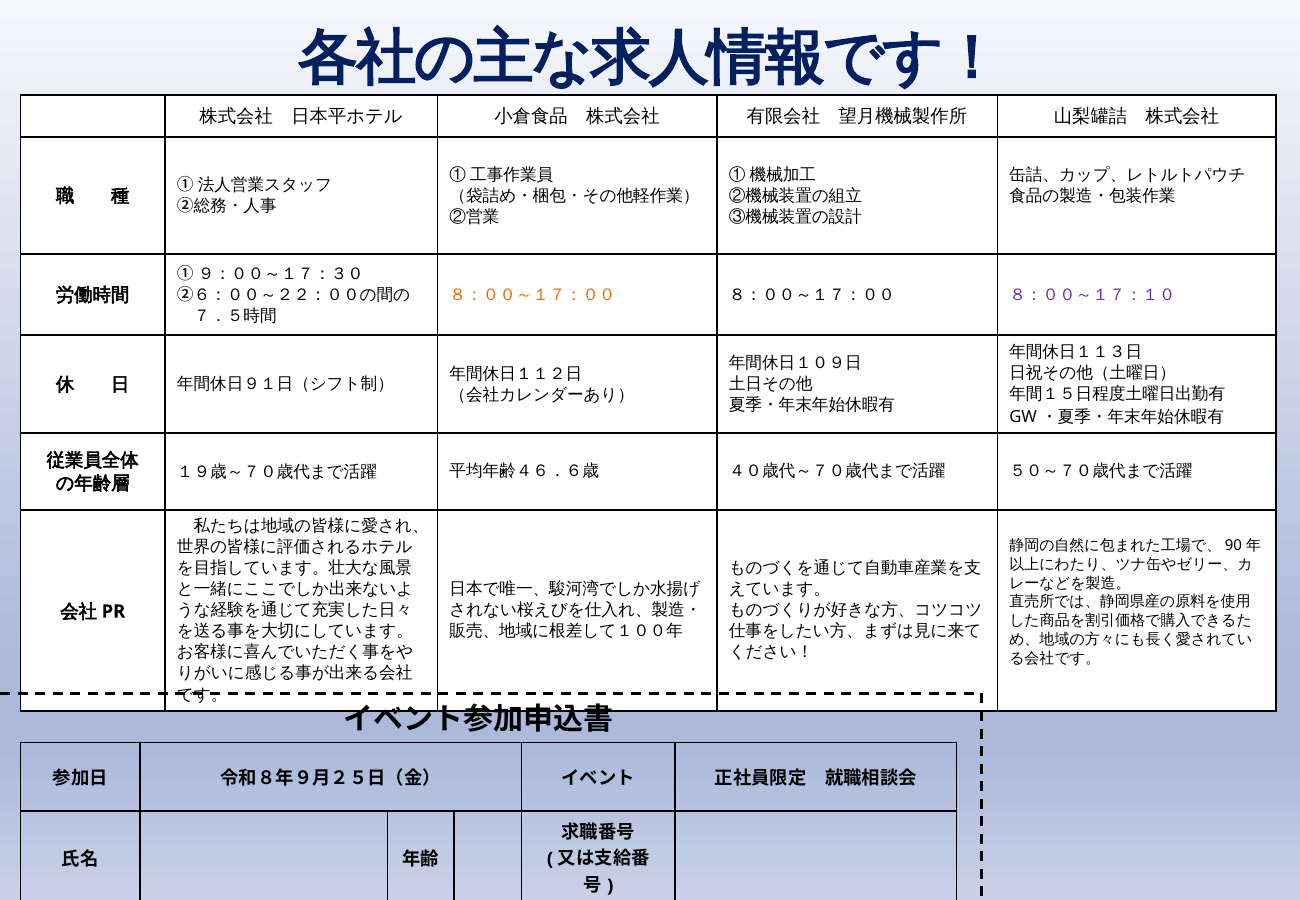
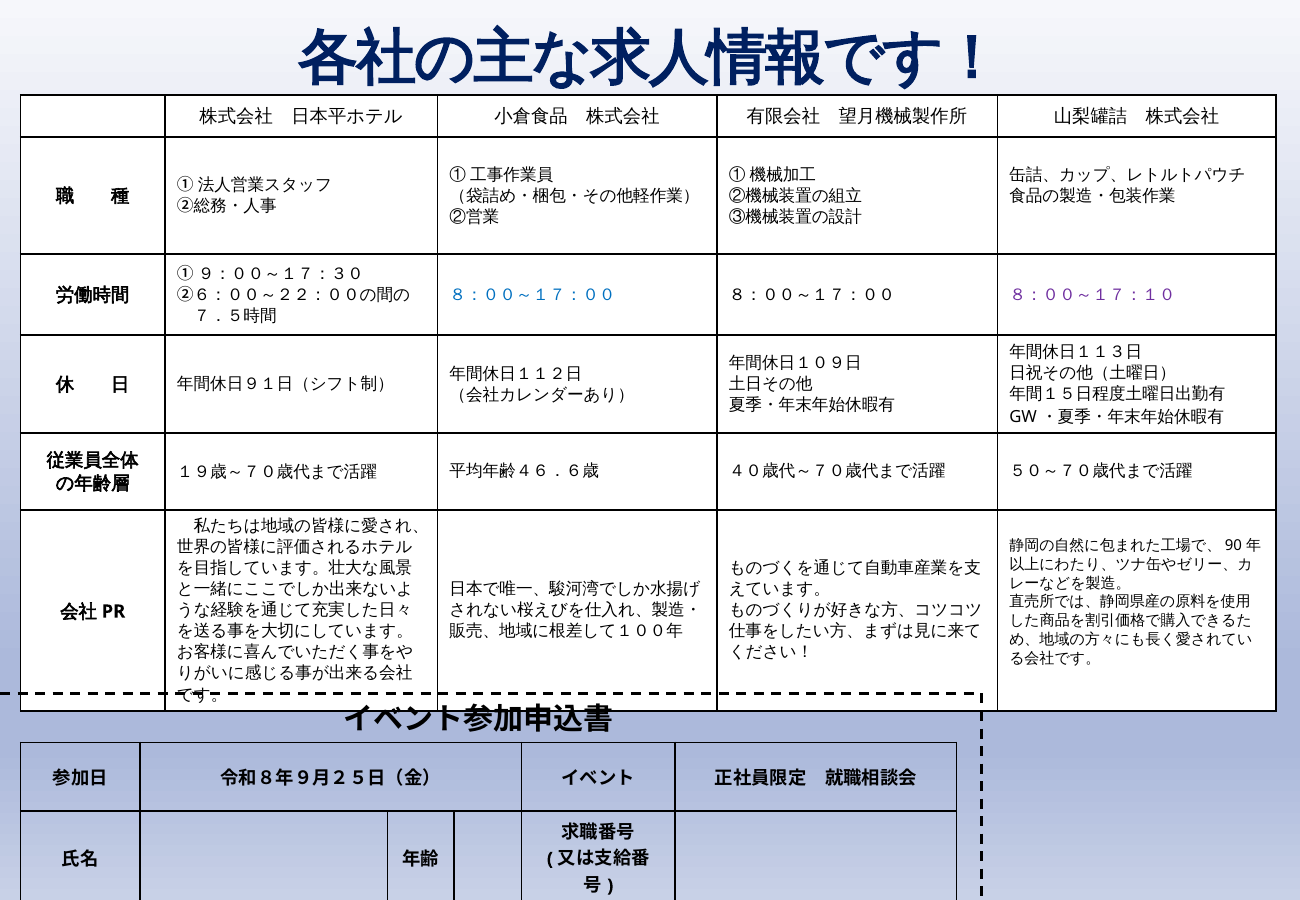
８：００～１７：００ at (533, 295) colour: orange -> blue
